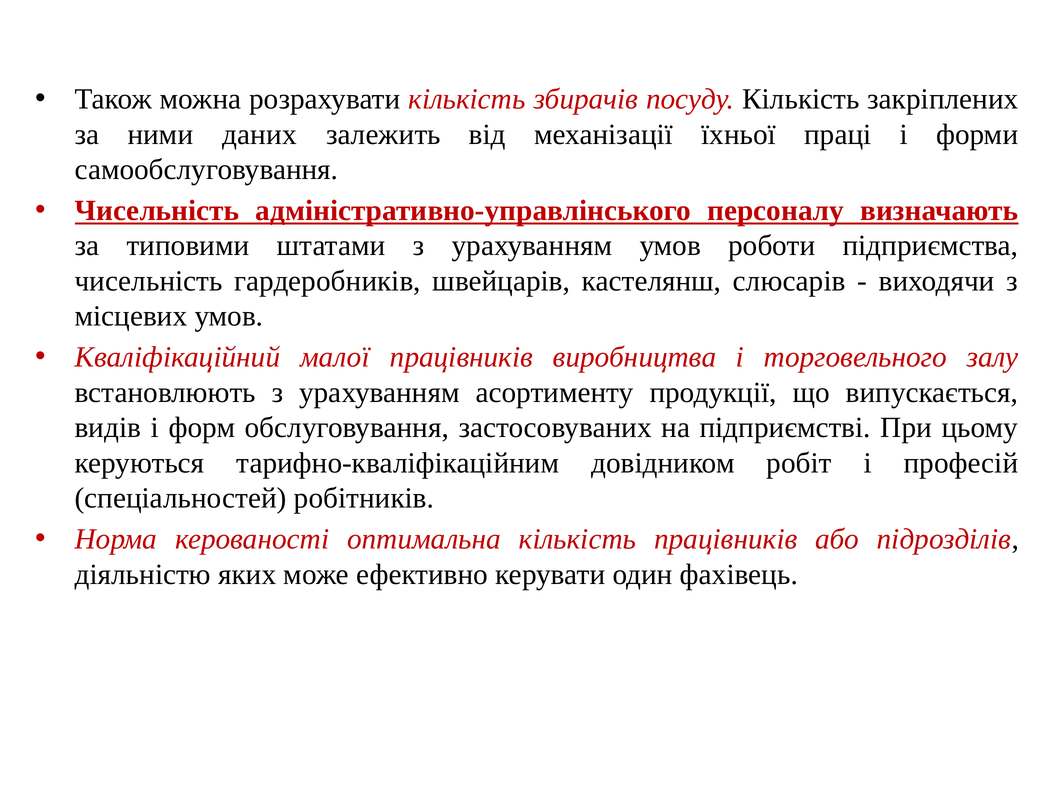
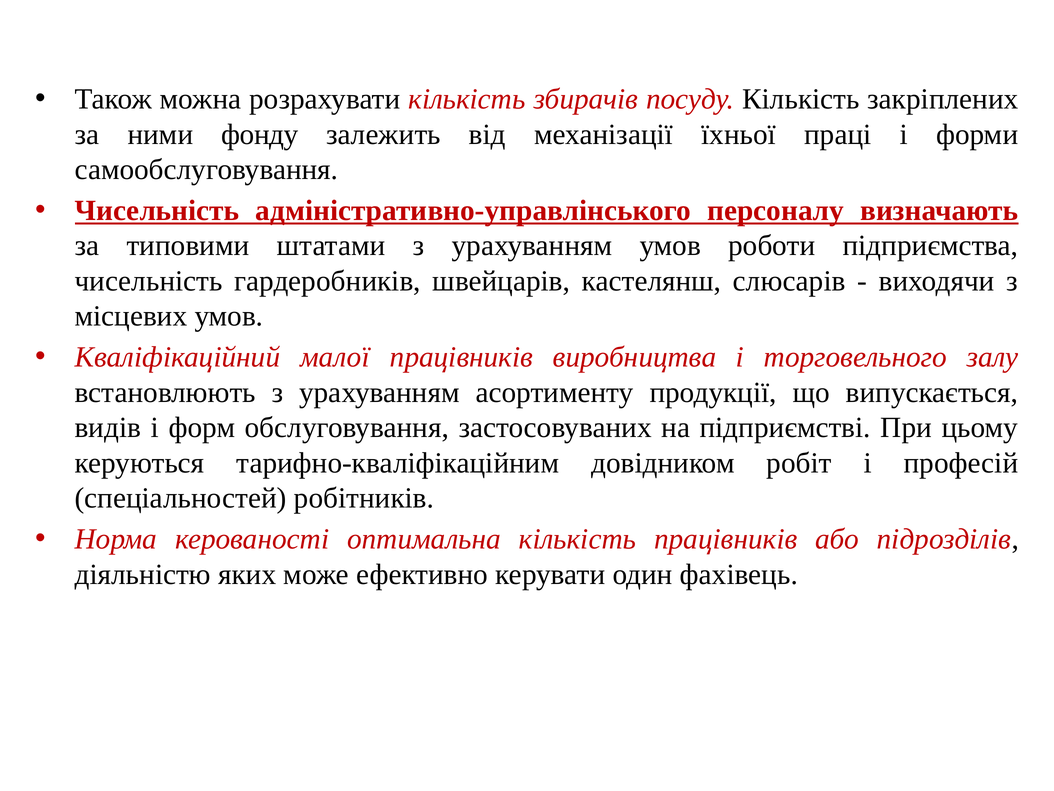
даних: даних -> фонду
